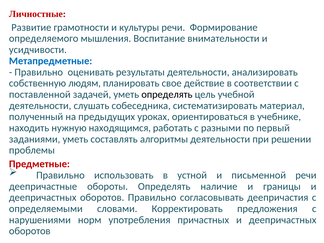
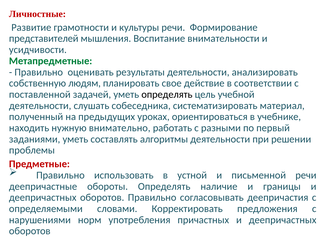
определяемого: определяемого -> представителей
Метапредметные colour: blue -> green
находящимся: находящимся -> внимательно
